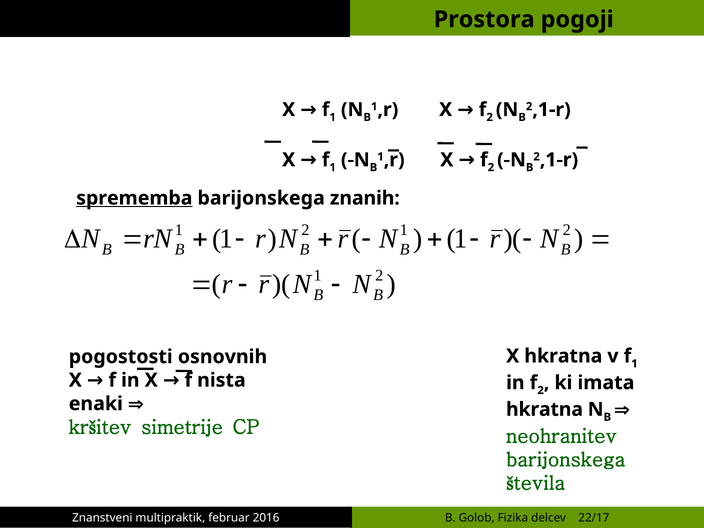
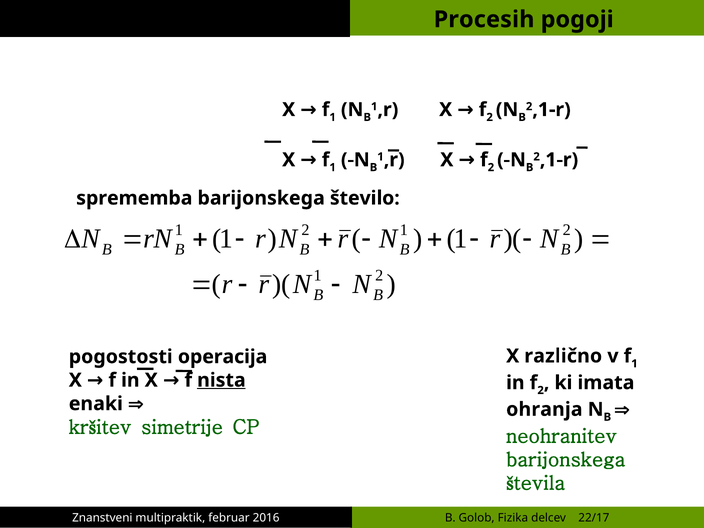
Prostora: Prostora -> Procesih
sprememba underline: present -> none
znanih: znanih -> število
X hkratna: hkratna -> različno
osnovnih: osnovnih -> operacija
nista underline: none -> present
hkratna at (544, 409): hkratna -> ohranja
